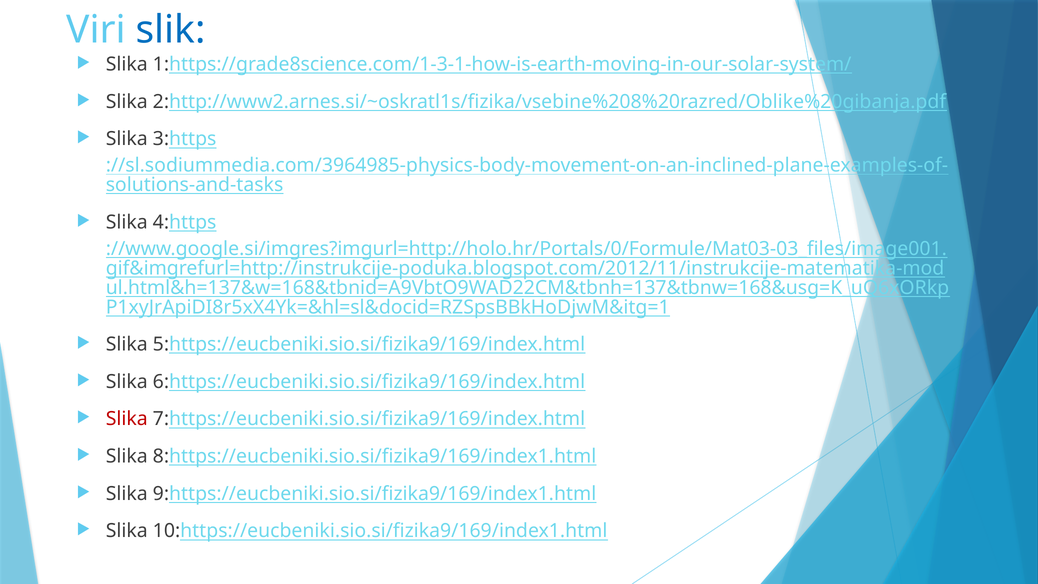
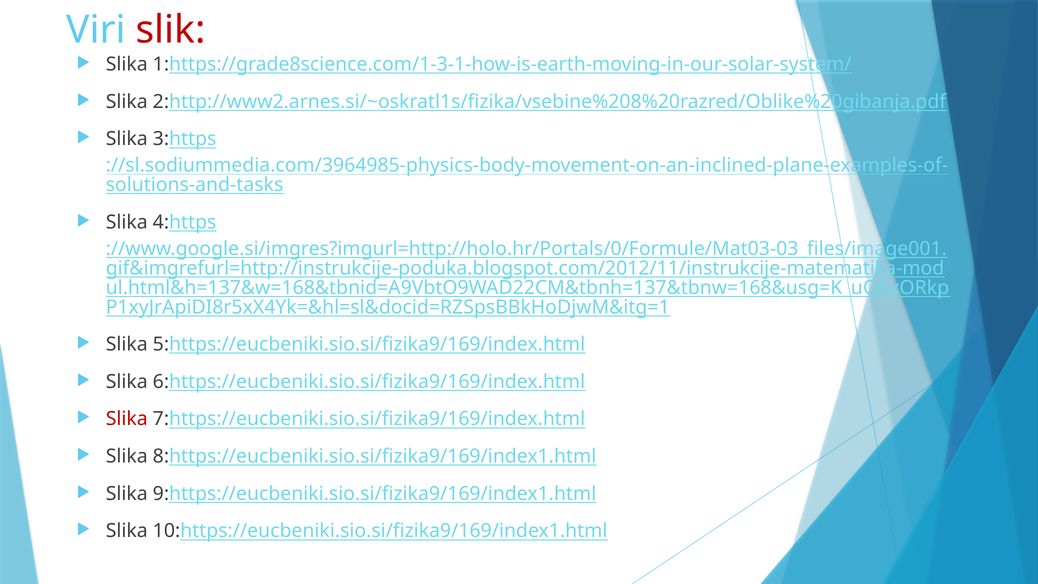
slik colour: blue -> red
